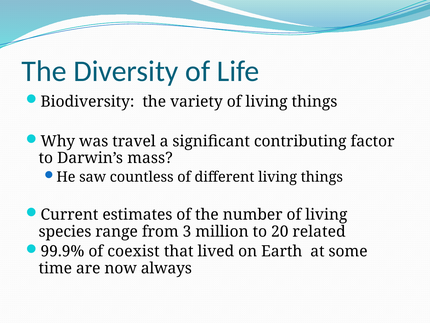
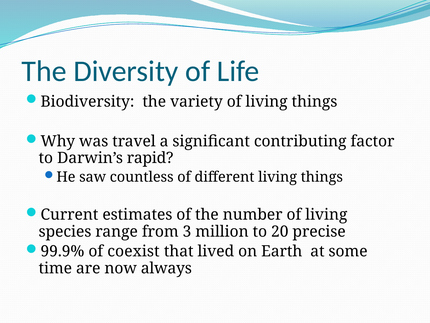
mass: mass -> rapid
related: related -> precise
